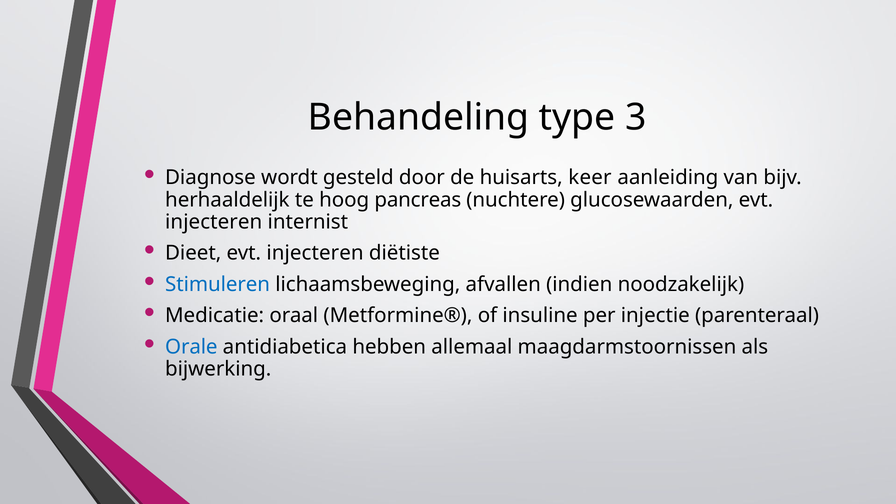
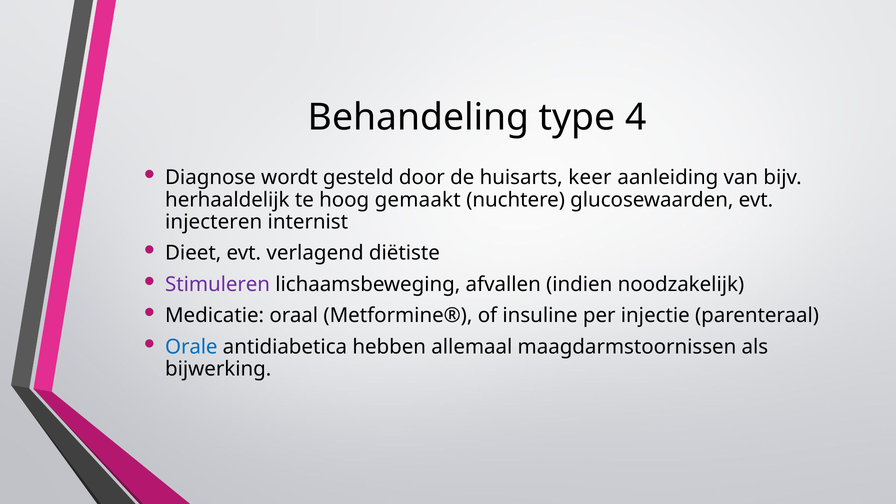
3: 3 -> 4
pancreas: pancreas -> gemaakt
Dieet evt injecteren: injecteren -> verlagend
Stimuleren colour: blue -> purple
